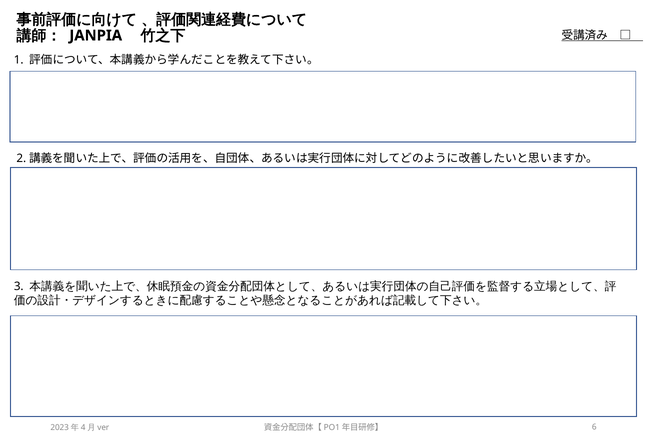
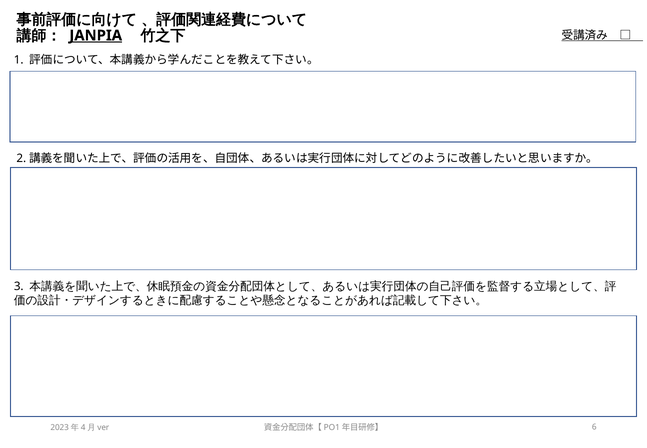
JANPIA underline: none -> present
